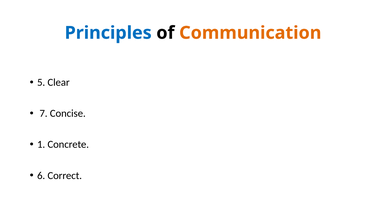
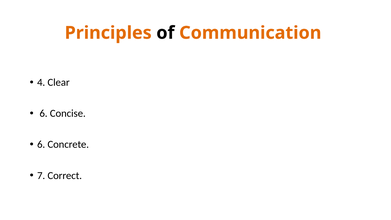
Principles colour: blue -> orange
5: 5 -> 4
7 at (44, 113): 7 -> 6
1 at (41, 144): 1 -> 6
6: 6 -> 7
